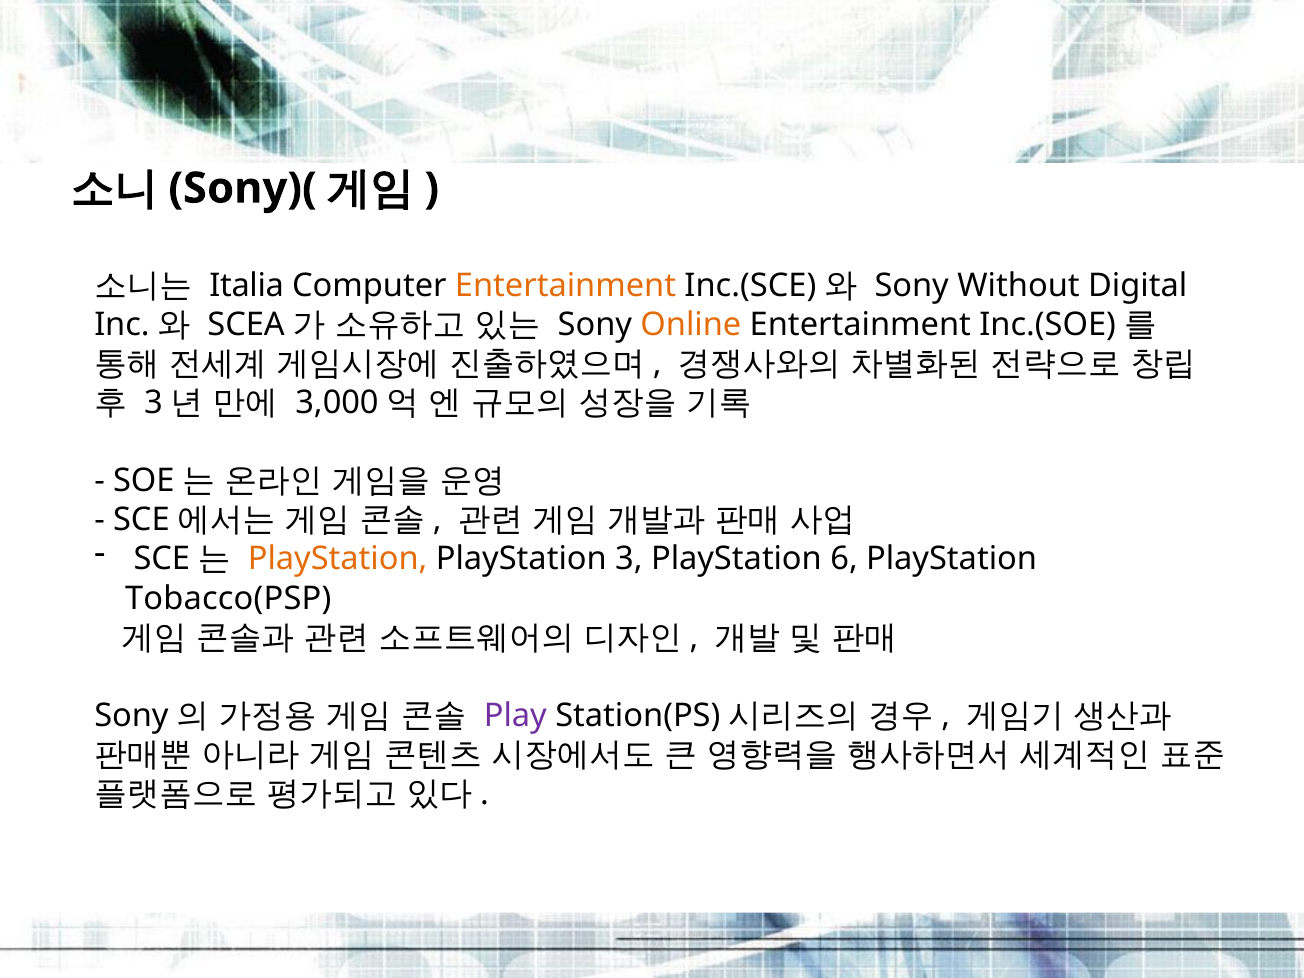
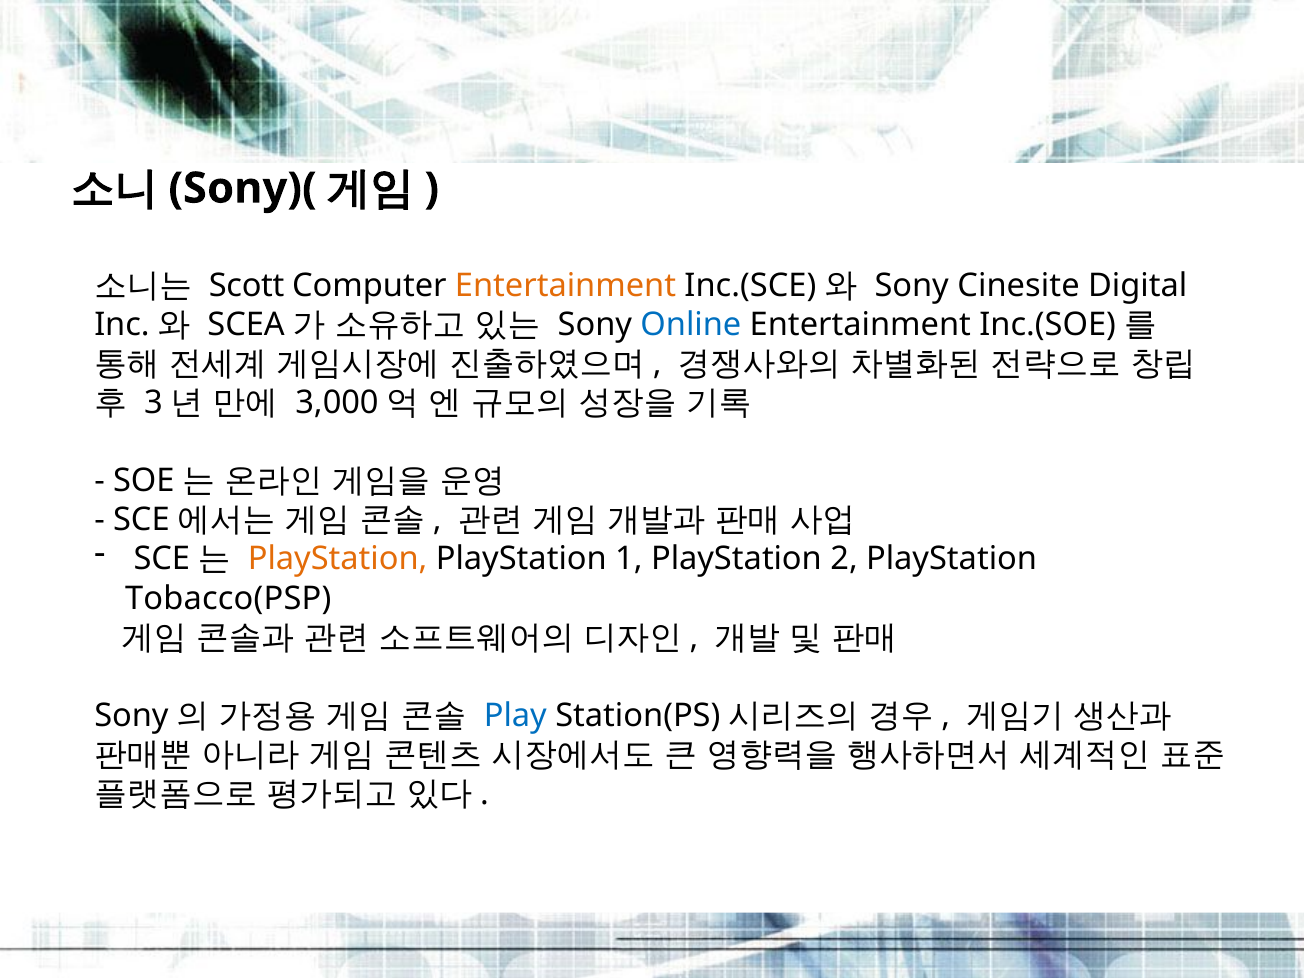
Italia: Italia -> Scott
Without: Without -> Cinesite
Online colour: orange -> blue
3: 3 -> 1
6: 6 -> 2
Play colour: purple -> blue
